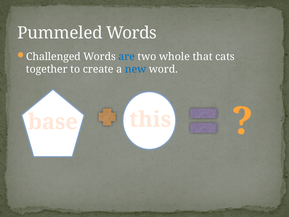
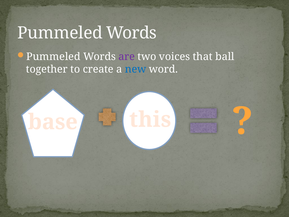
Challenged at (53, 57): Challenged -> Pummeled
are colour: blue -> purple
whole: whole -> voices
cats: cats -> ball
